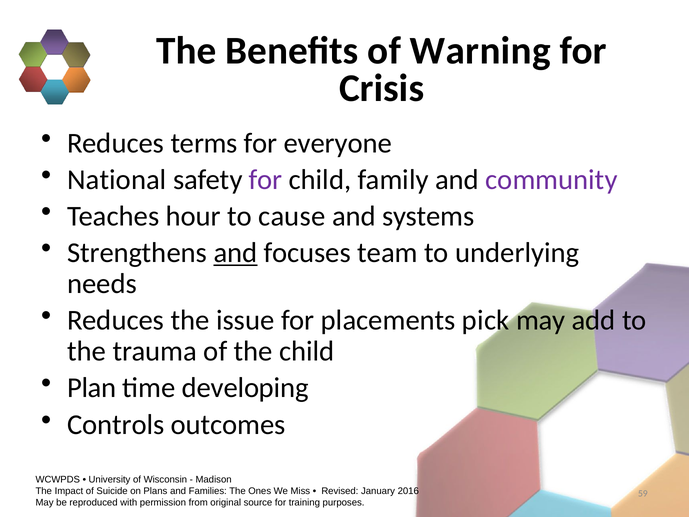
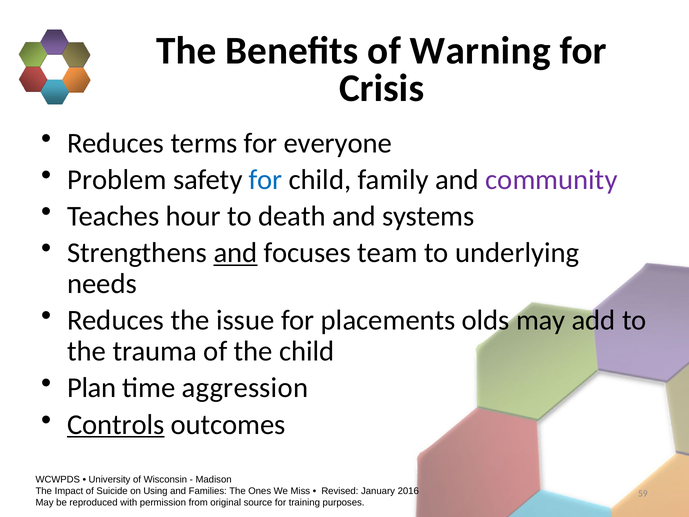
National: National -> Problem
for at (266, 180) colour: purple -> blue
cause: cause -> death
pick: pick -> olds
developing: developing -> aggression
Controls underline: none -> present
Plans: Plans -> Using
